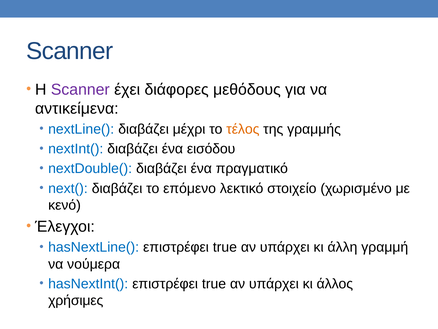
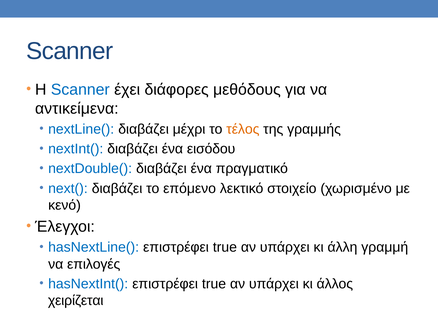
Scanner at (80, 89) colour: purple -> blue
νούμερα: νούμερα -> επιλογές
χρήσιμες: χρήσιμες -> χειρίζεται
